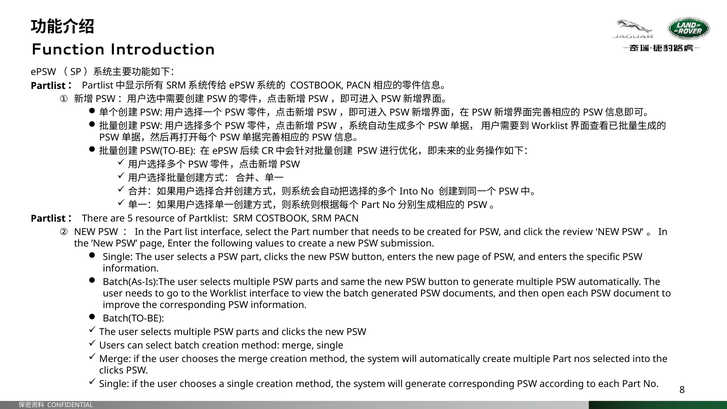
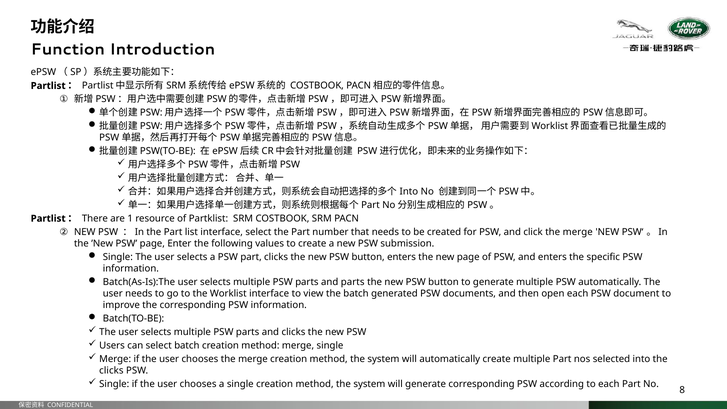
5: 5 -> 1
click the review: review -> merge
and same: same -> parts
